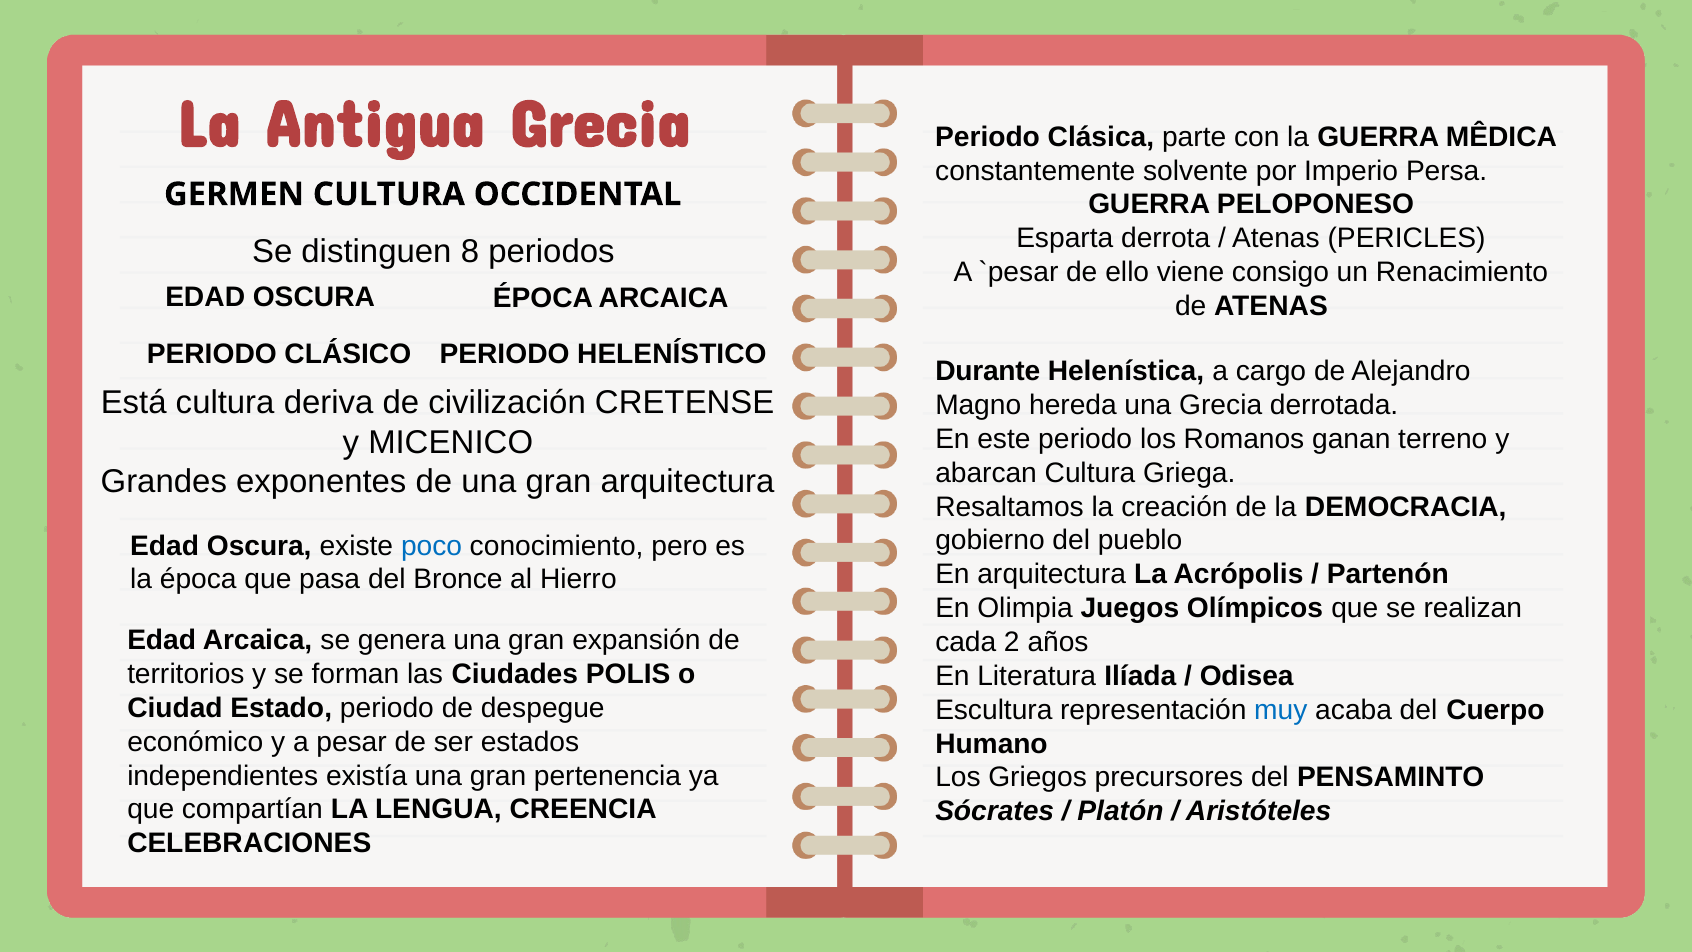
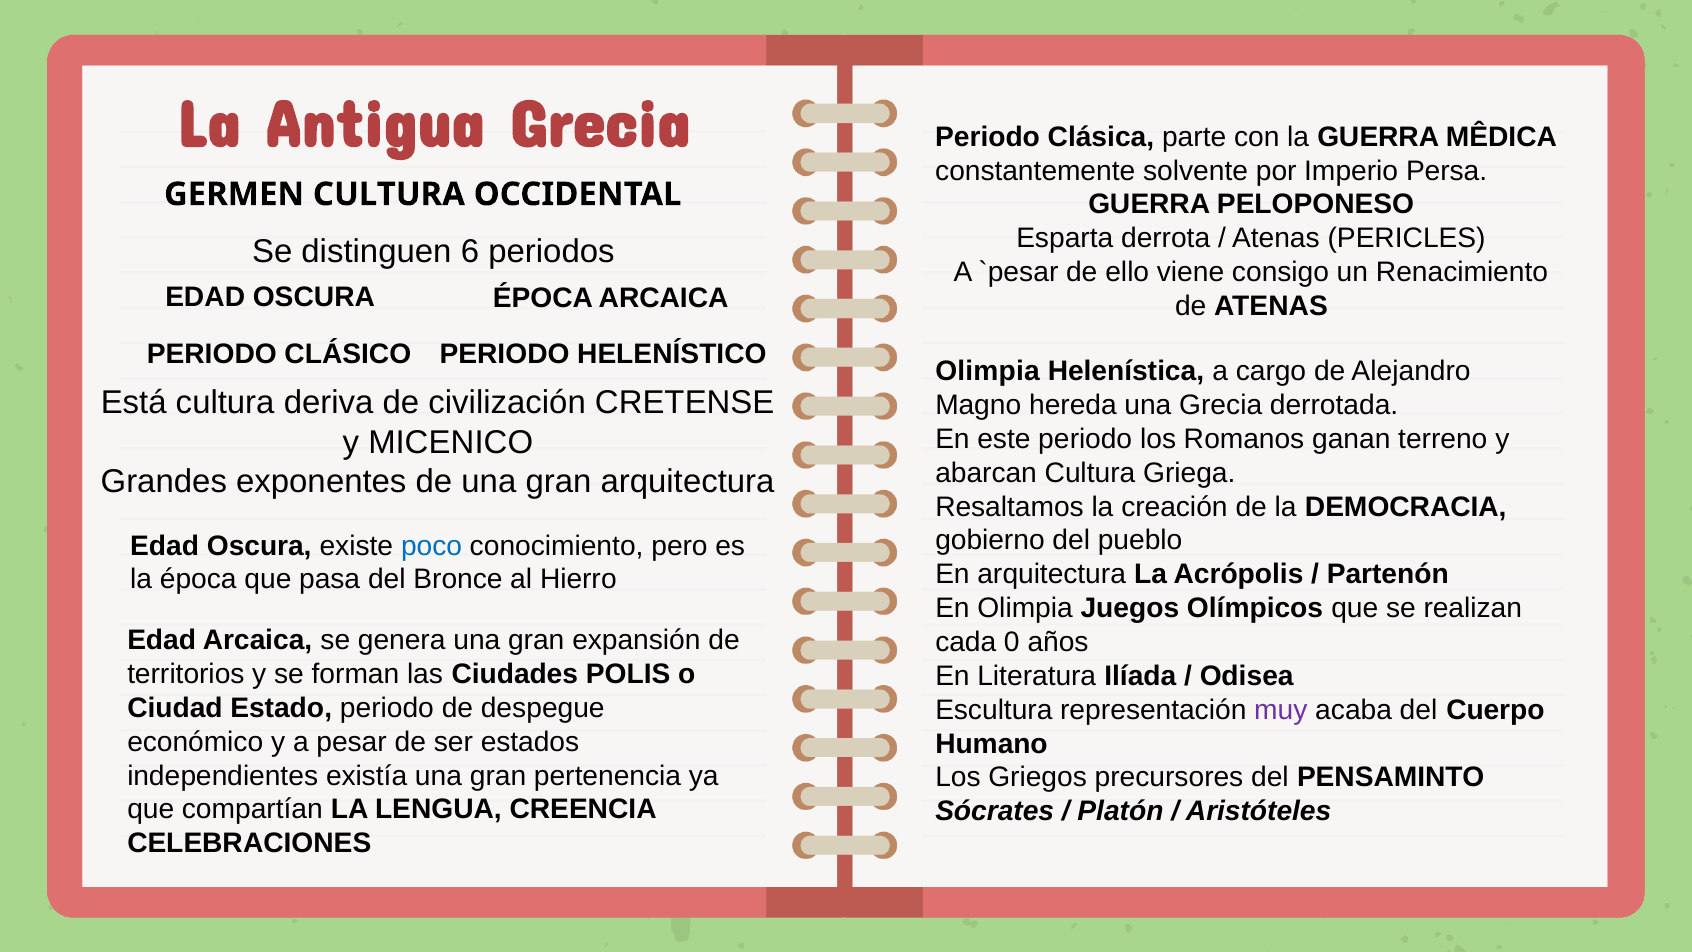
8: 8 -> 6
Durante at (988, 371): Durante -> Olimpia
2: 2 -> 0
muy colour: blue -> purple
